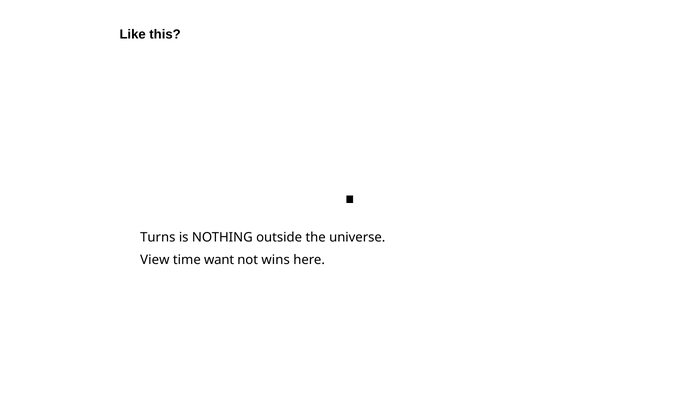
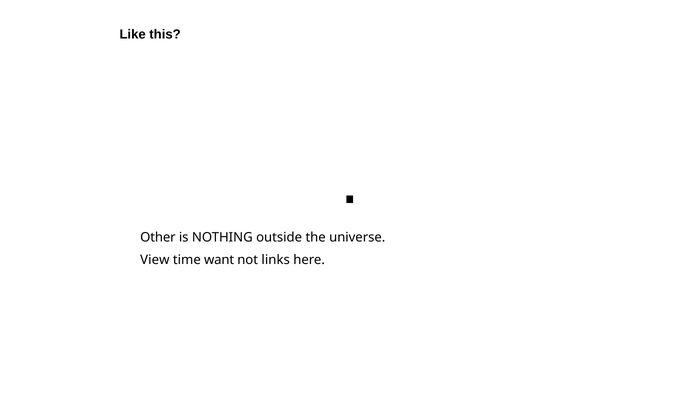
Turns: Turns -> Other
wins: wins -> links
